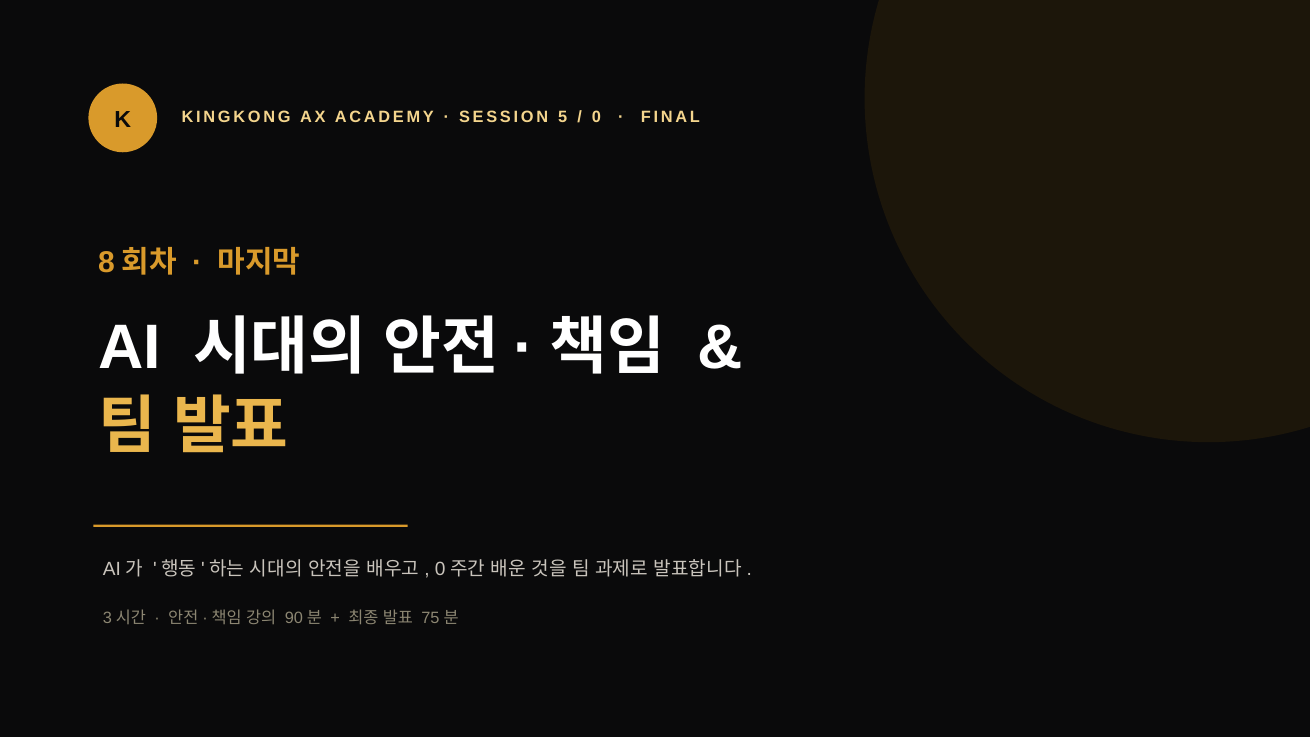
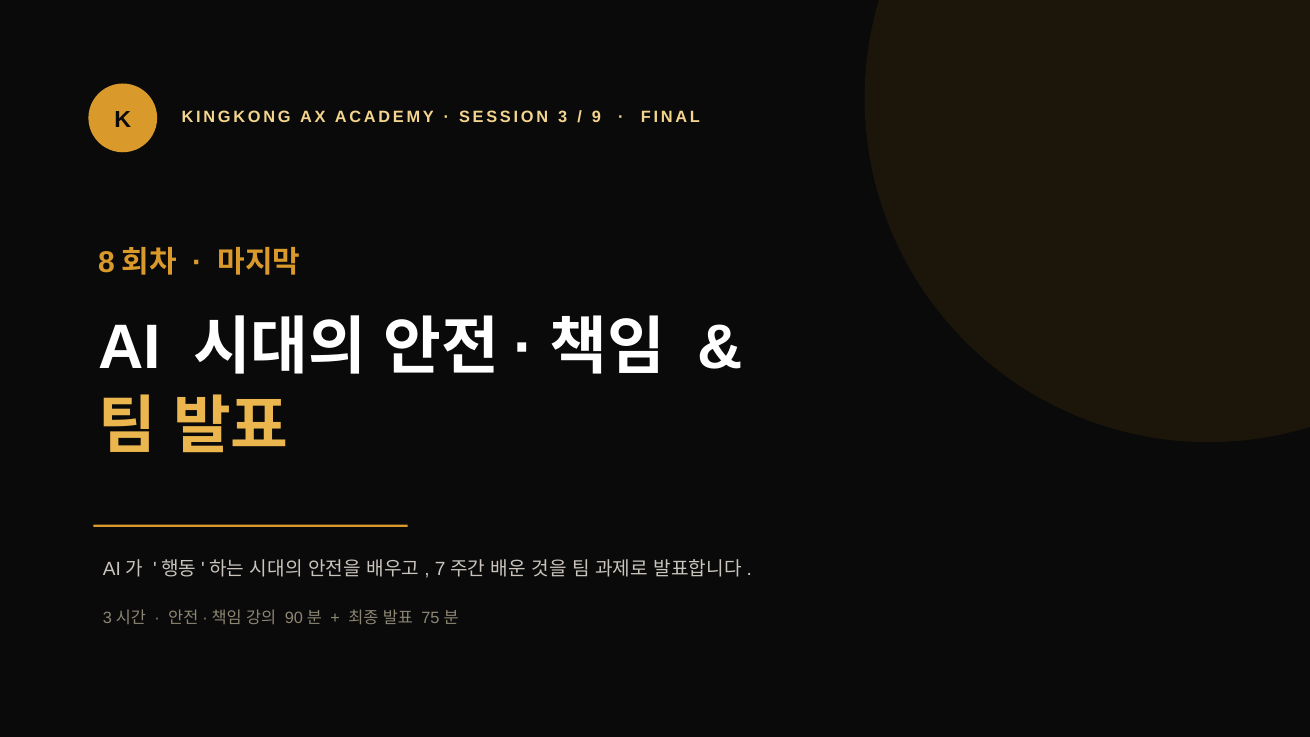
SESSION 5: 5 -> 3
0 at (596, 117): 0 -> 9
0 at (440, 569): 0 -> 7
